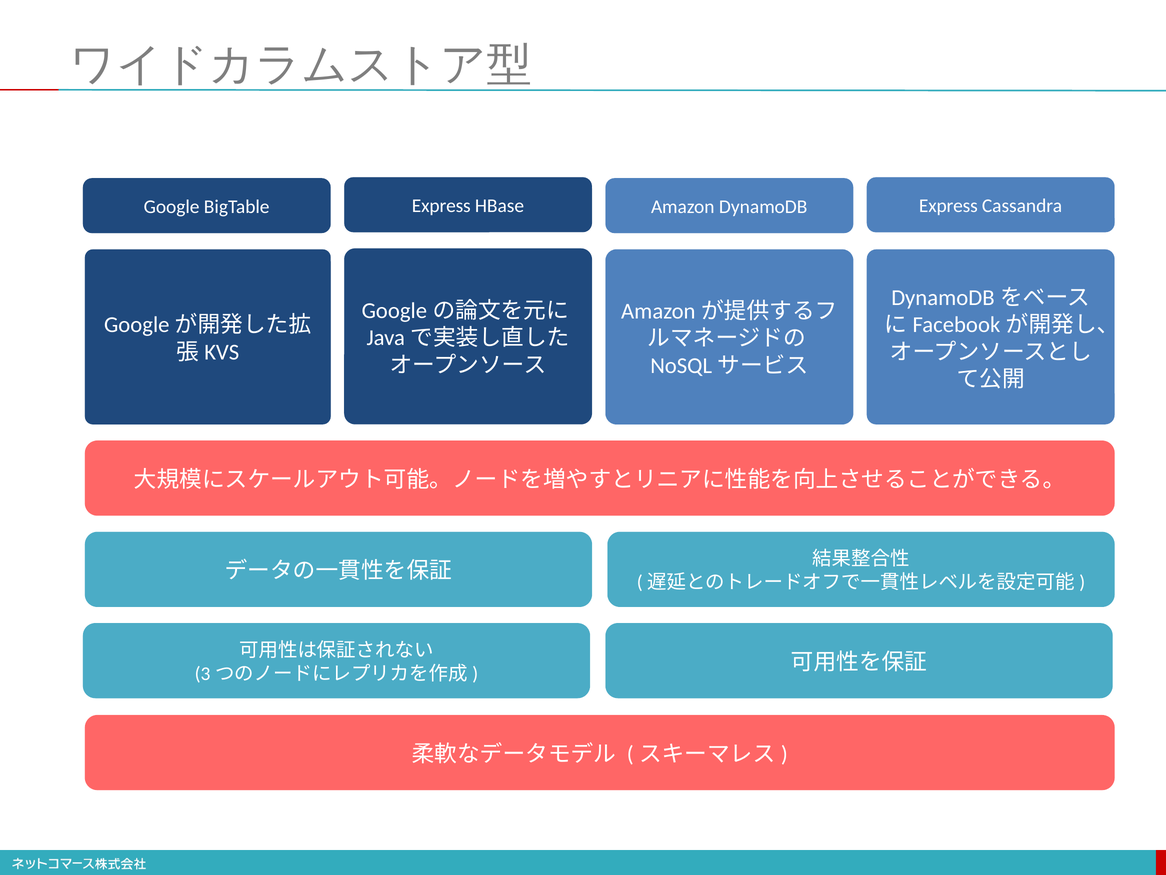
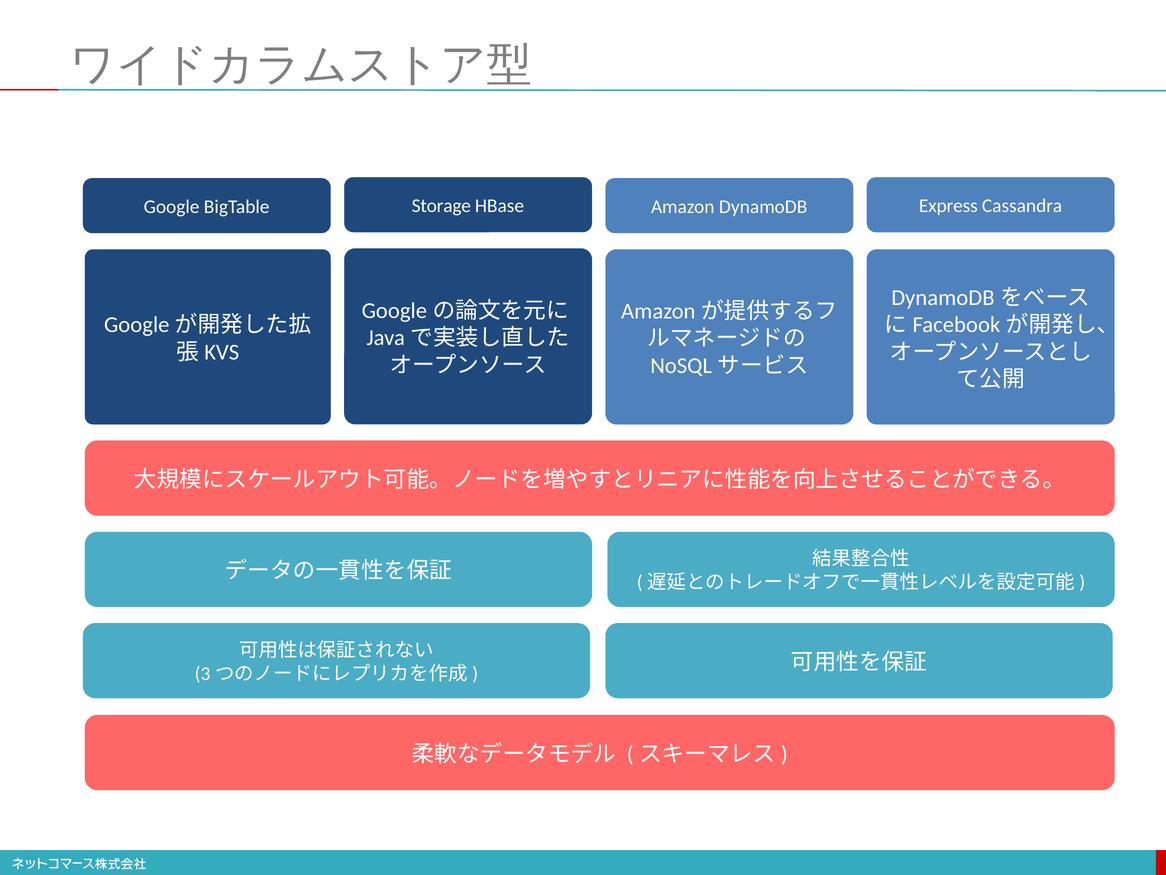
BigTable Express: Express -> Storage
